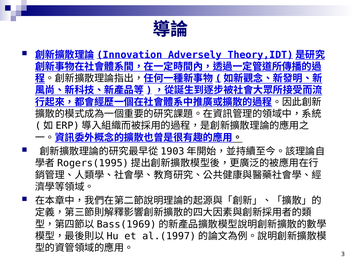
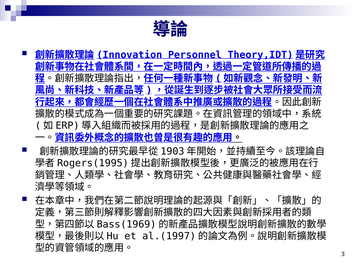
Adversely: Adversely -> Personnel
